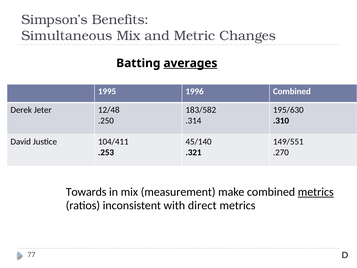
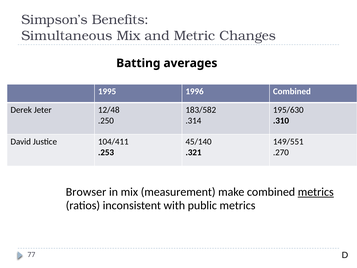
averages underline: present -> none
Towards: Towards -> Browser
direct: direct -> public
